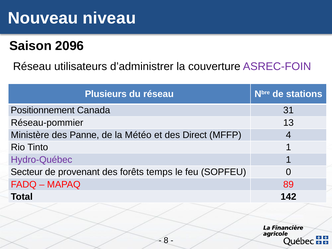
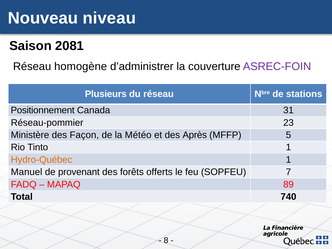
2096: 2096 -> 2081
utilisateurs: utilisateurs -> homogène
13: 13 -> 23
Panne: Panne -> Façon
Direct: Direct -> Après
4: 4 -> 5
Hydro-Québec colour: purple -> orange
Secteur: Secteur -> Manuel
temps: temps -> offerts
0: 0 -> 7
142: 142 -> 740
